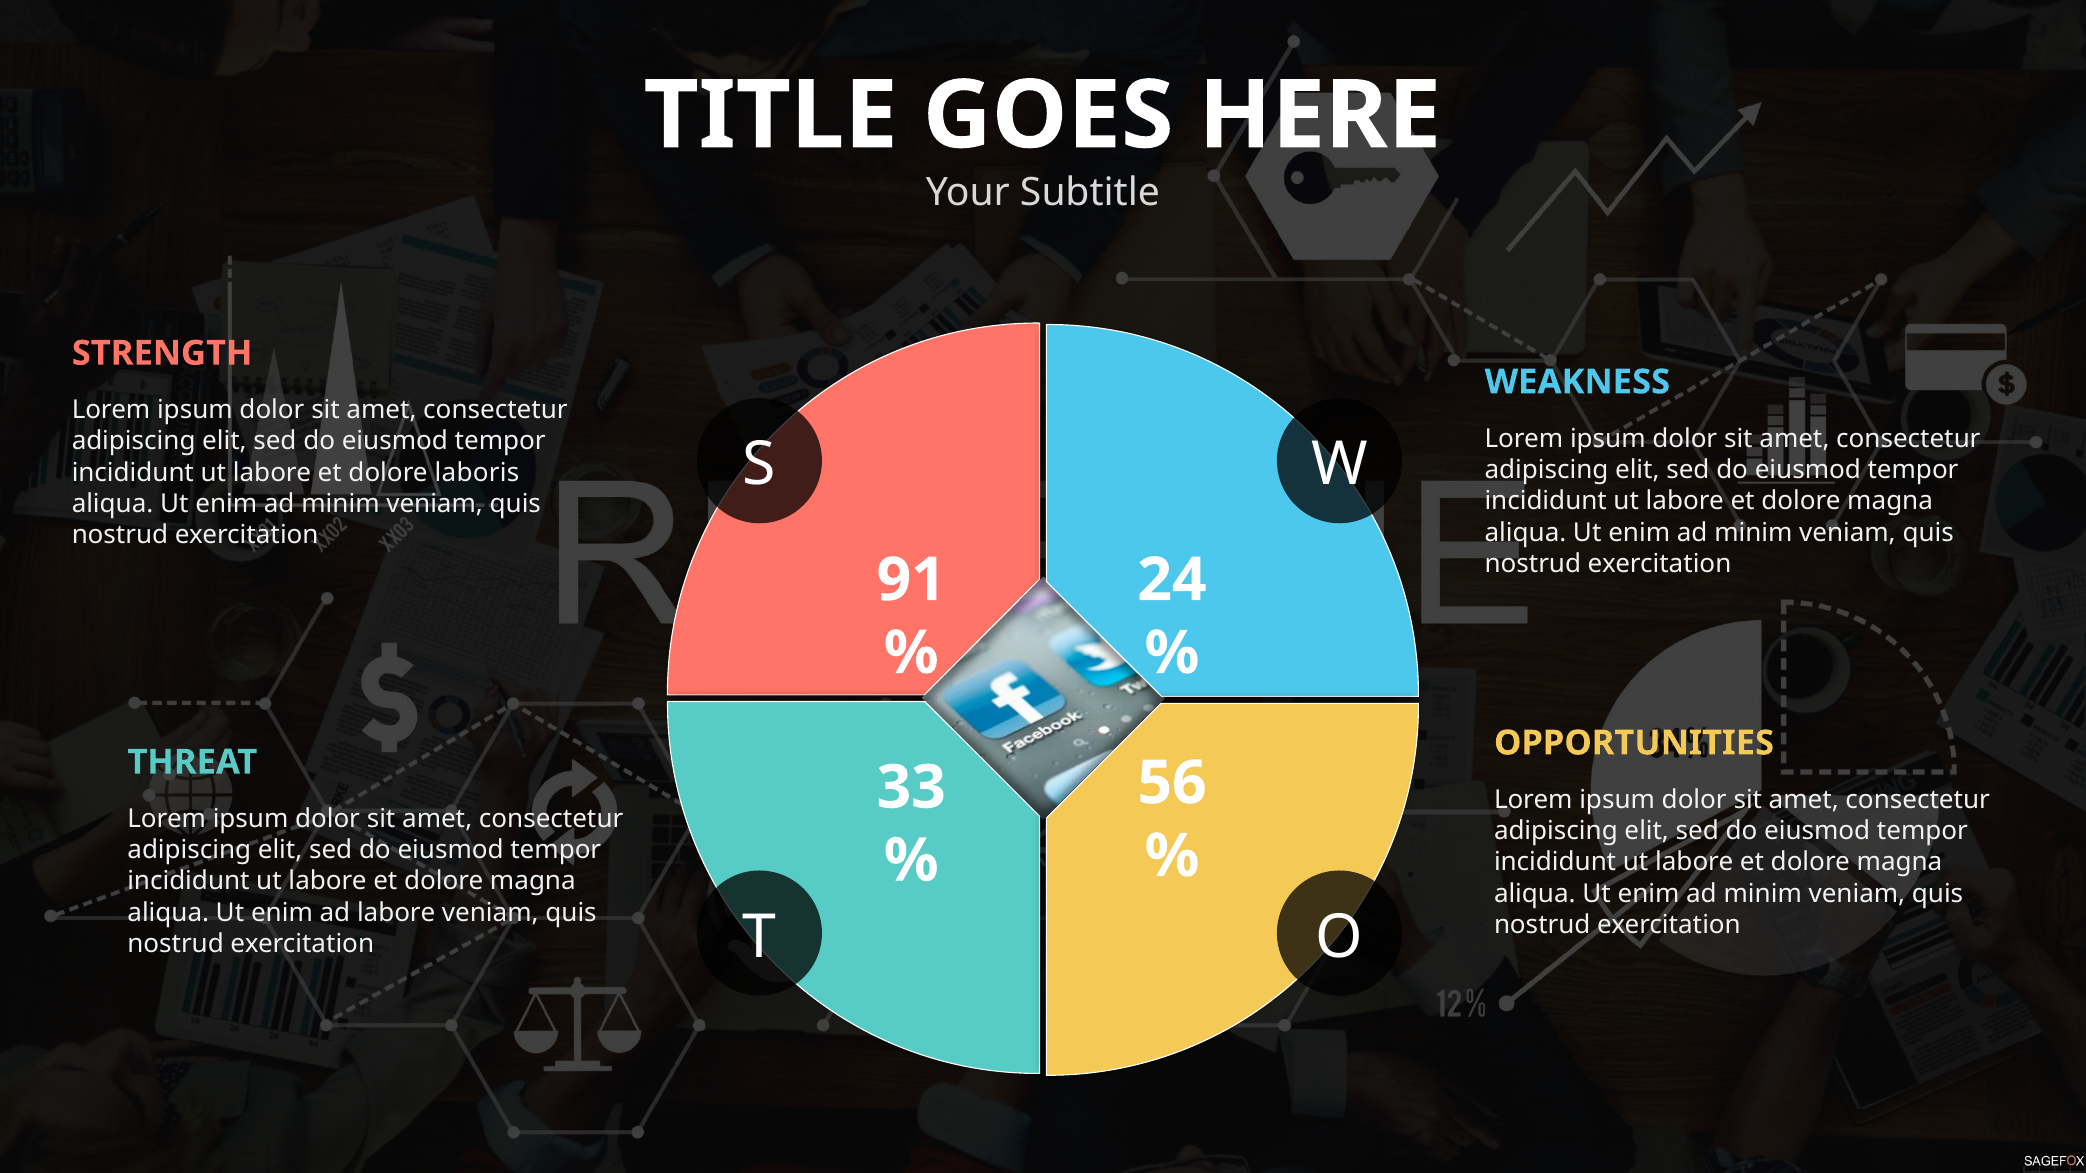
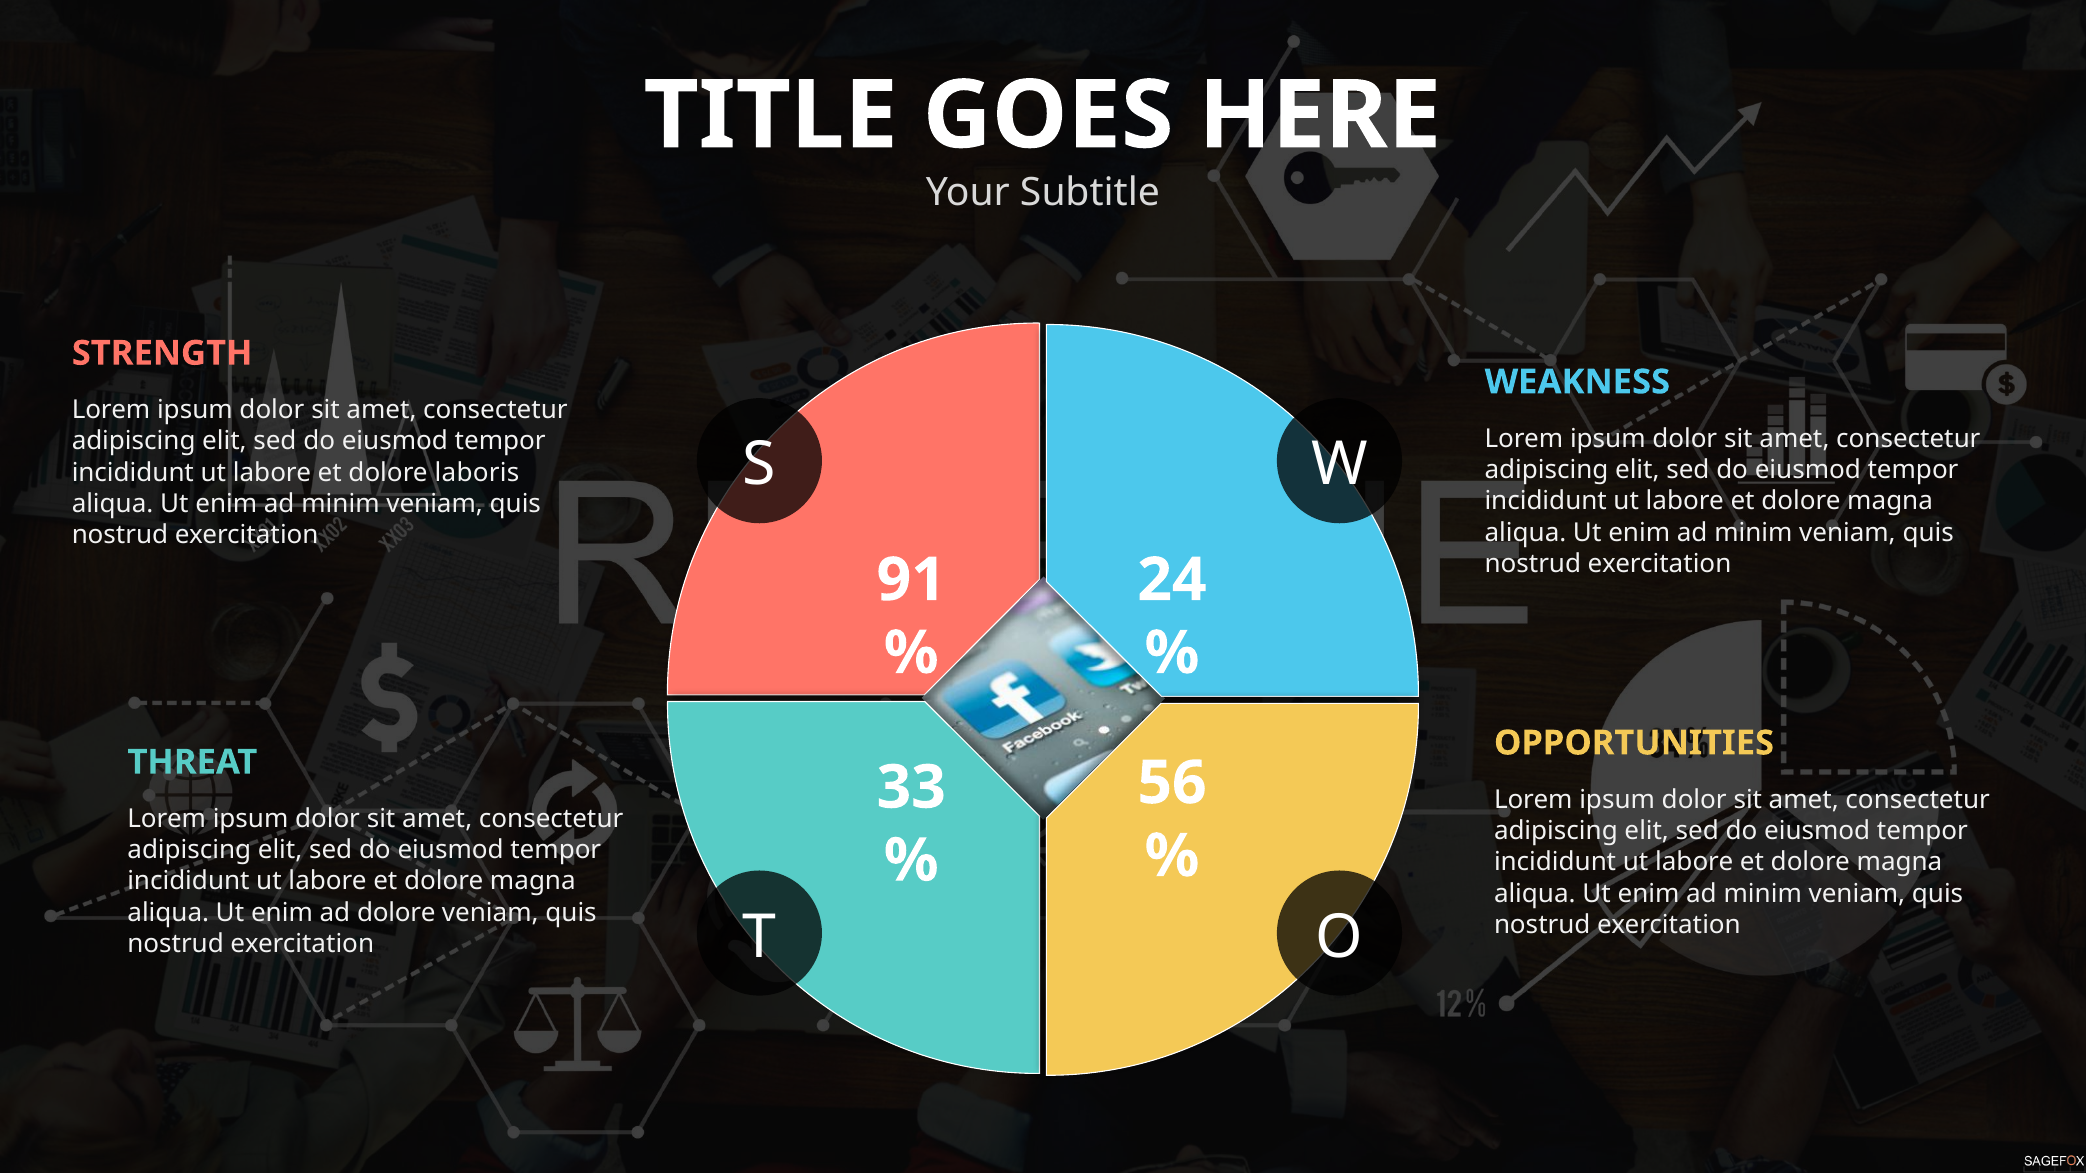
ad labore: labore -> dolore
